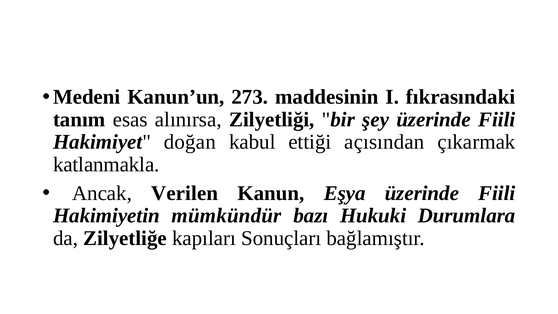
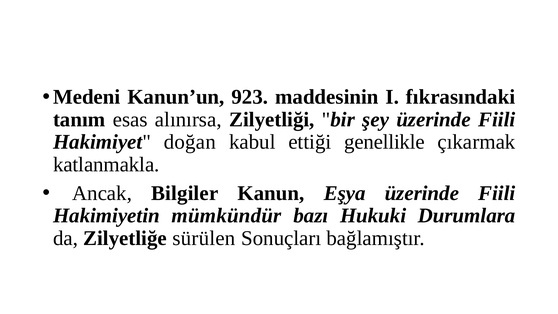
273: 273 -> 923
açısından: açısından -> genellikle
Verilen: Verilen -> Bilgiler
kapıları: kapıları -> sürülen
